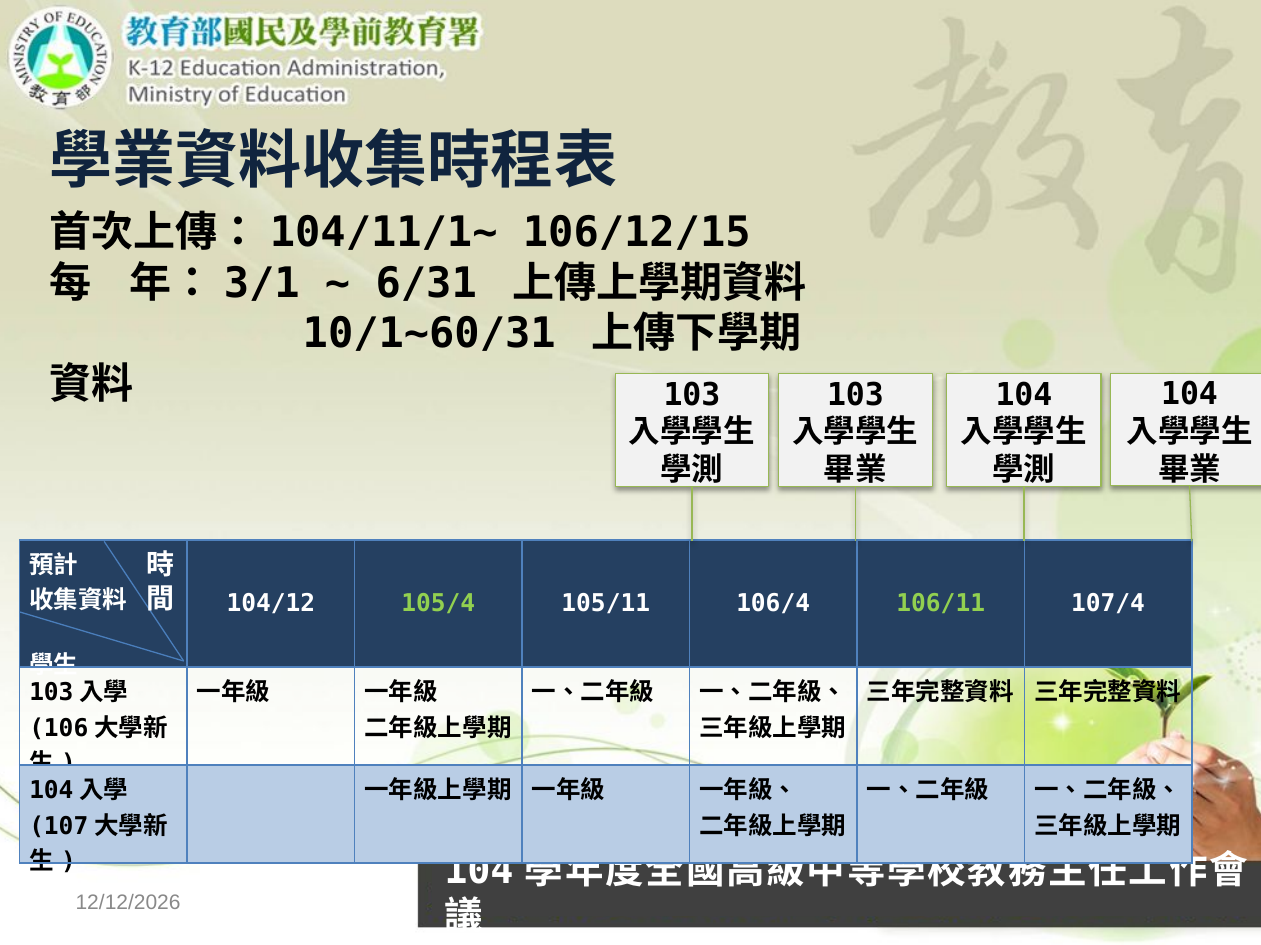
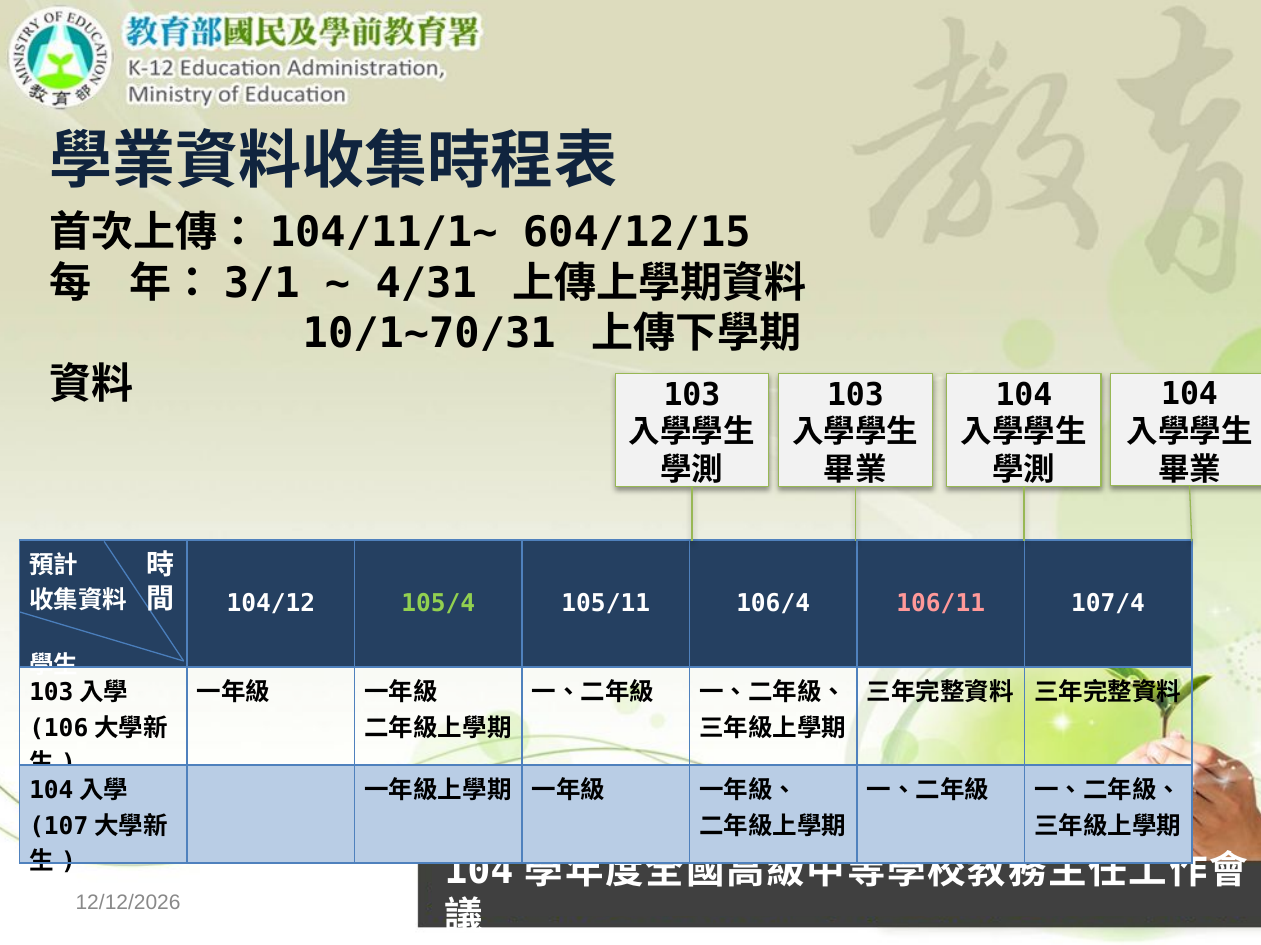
106/12/15: 106/12/15 -> 604/12/15
6/31: 6/31 -> 4/31
10/1~60/31: 10/1~60/31 -> 10/1~70/31
106/11 colour: light green -> pink
